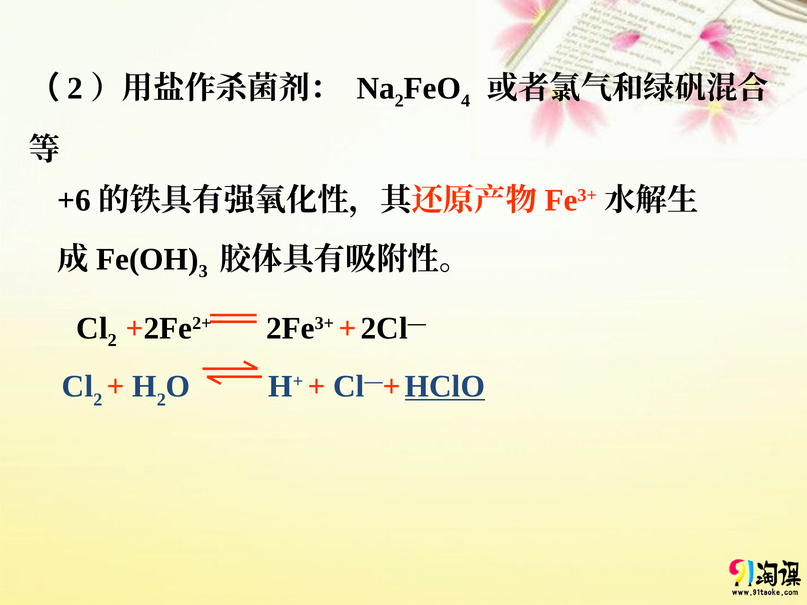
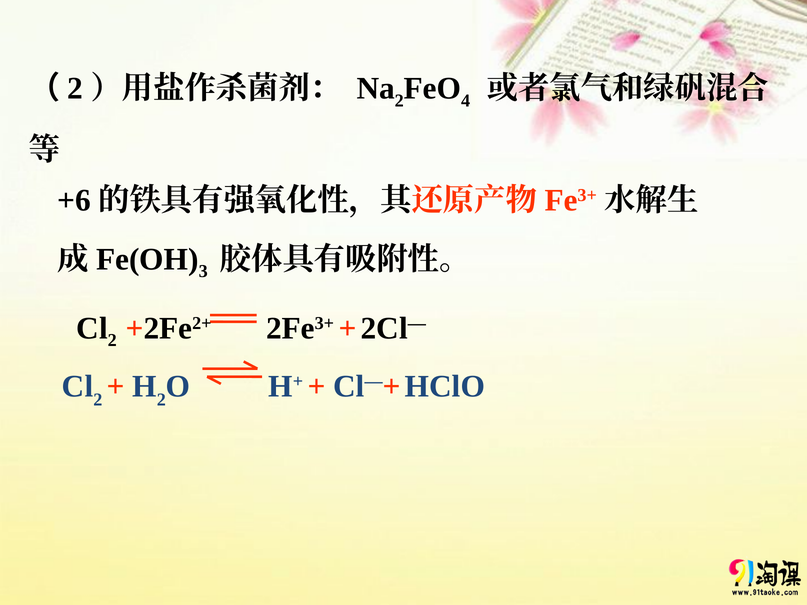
HClO underline: present -> none
